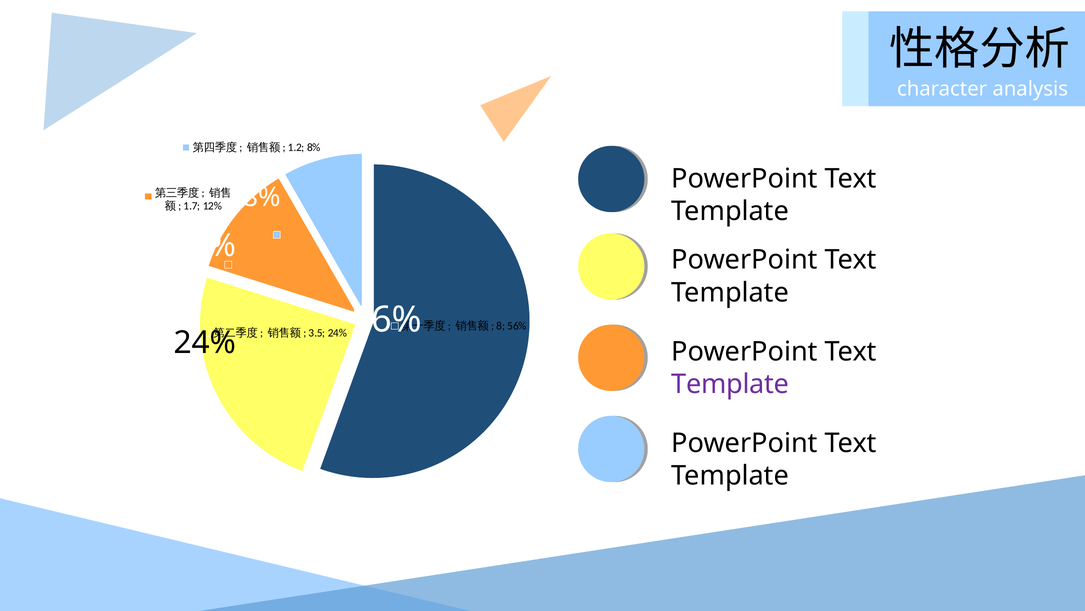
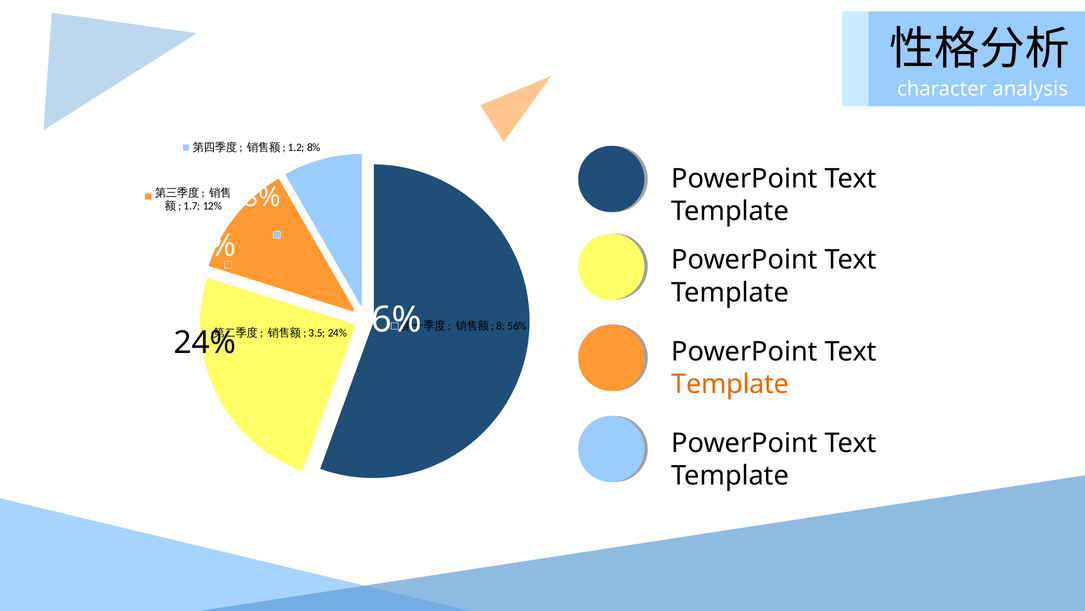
Template at (730, 384) colour: purple -> orange
